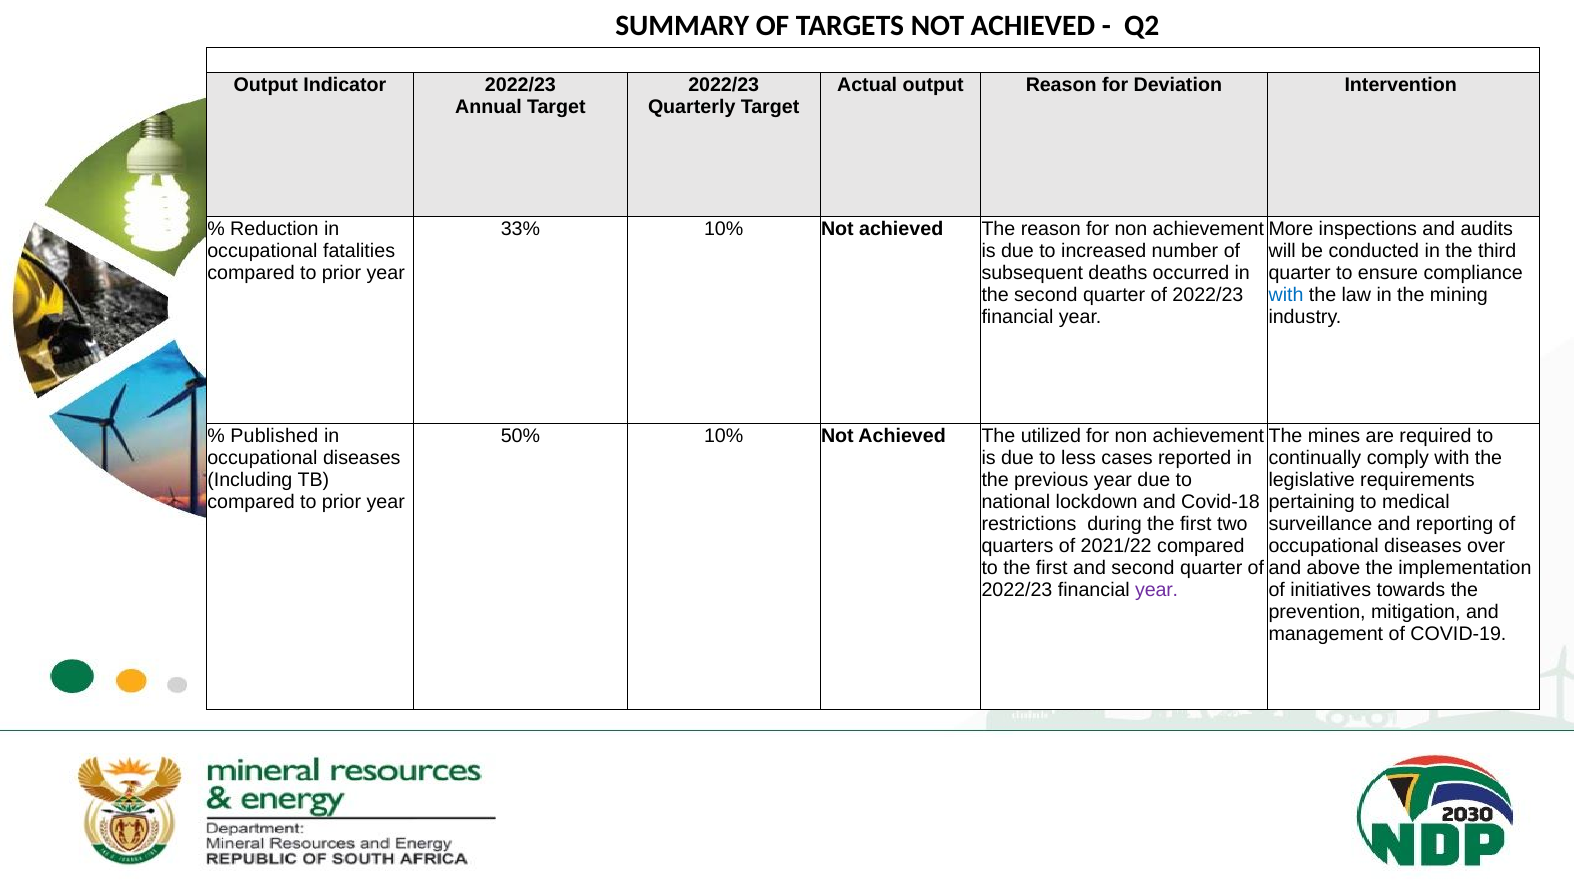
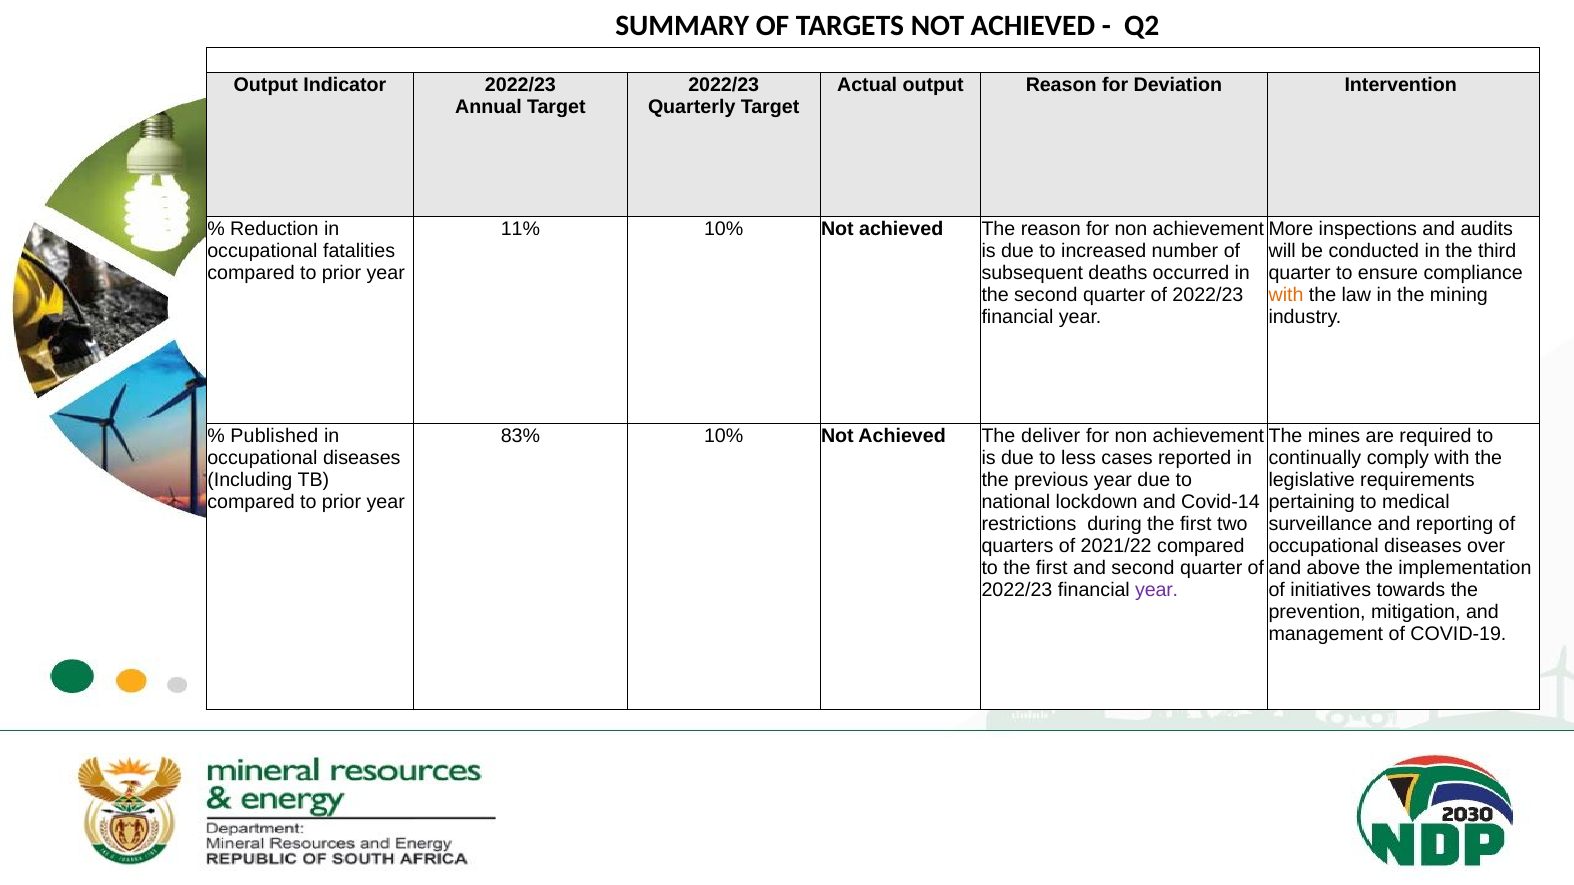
33%: 33% -> 11%
with at (1286, 295) colour: blue -> orange
50%: 50% -> 83%
utilized: utilized -> deliver
Covid-18: Covid-18 -> Covid-14
